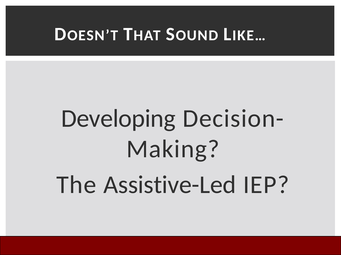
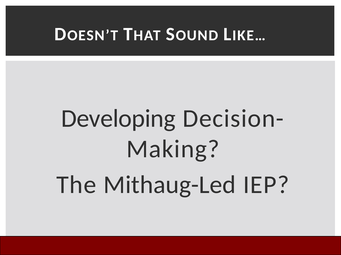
Assistive-Led: Assistive-Led -> Mithaug-Led
